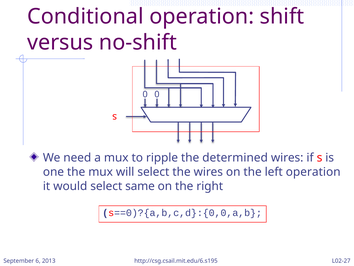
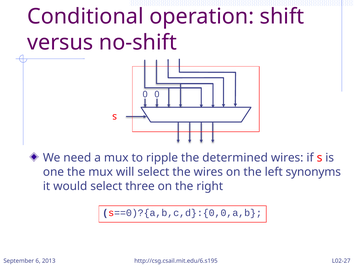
left operation: operation -> synonyms
same: same -> three
